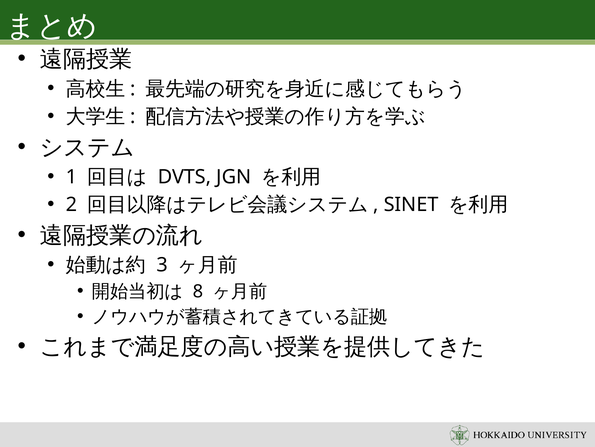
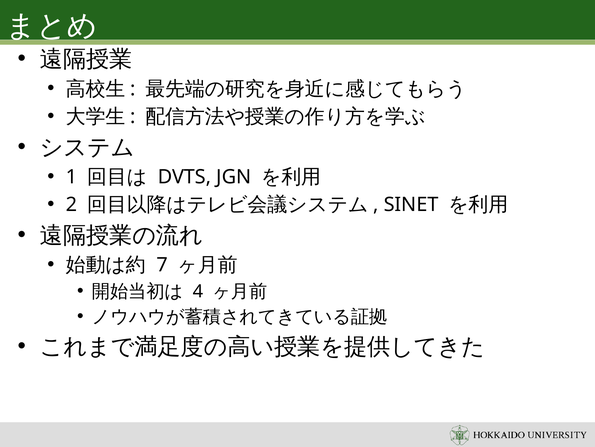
3: 3 -> 7
8: 8 -> 4
